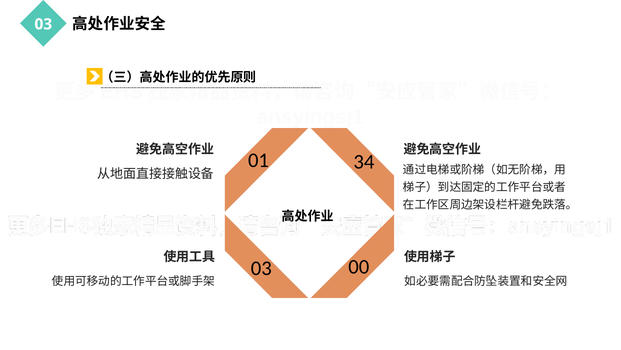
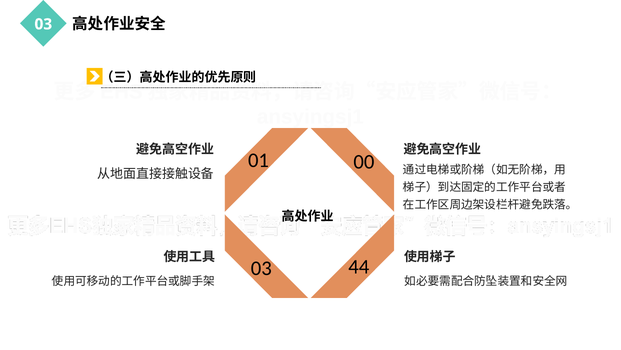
34: 34 -> 00
00: 00 -> 44
